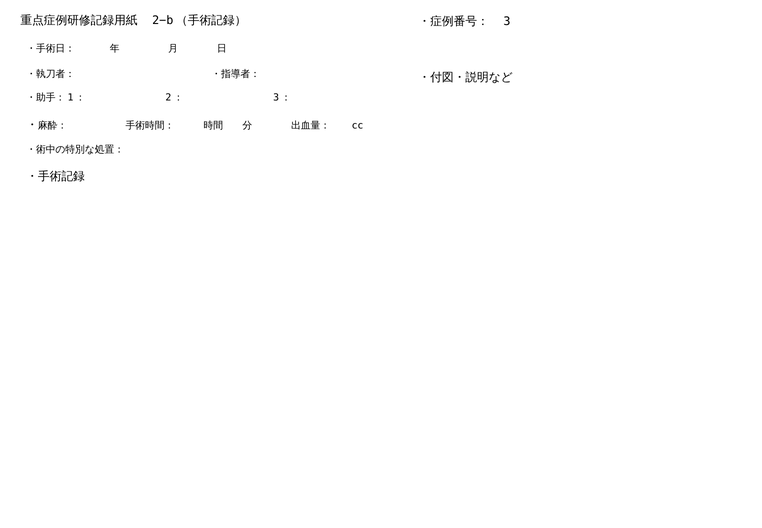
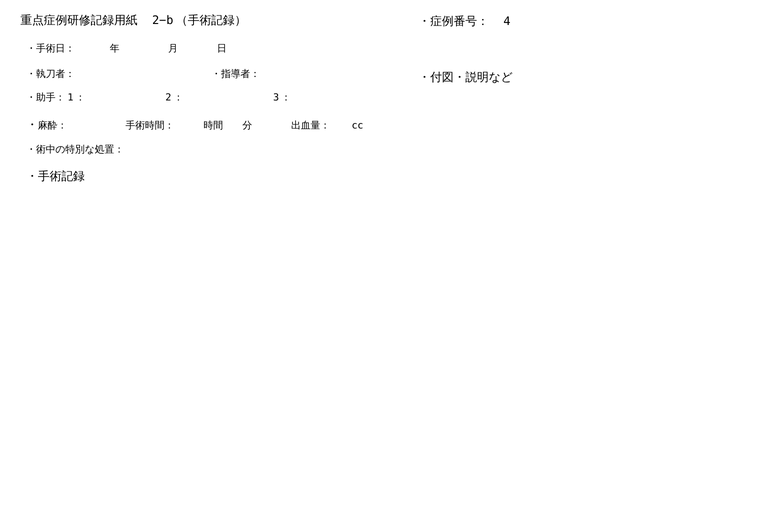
3: 3 -> 4
